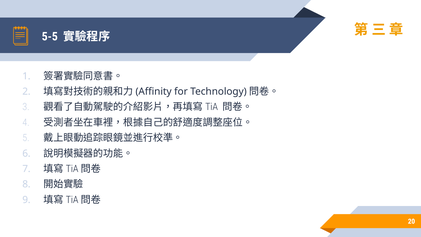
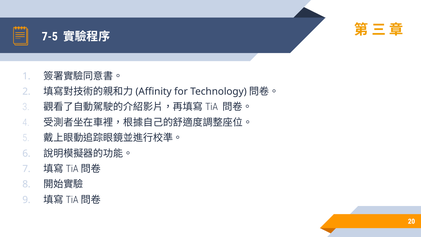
5-5: 5-5 -> 7-5
